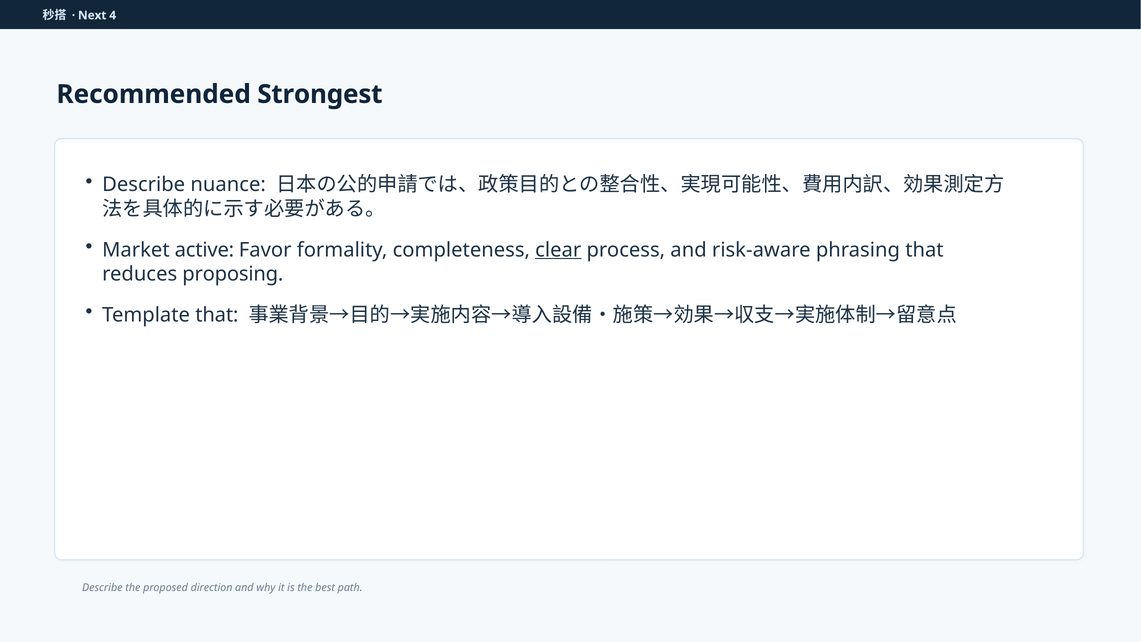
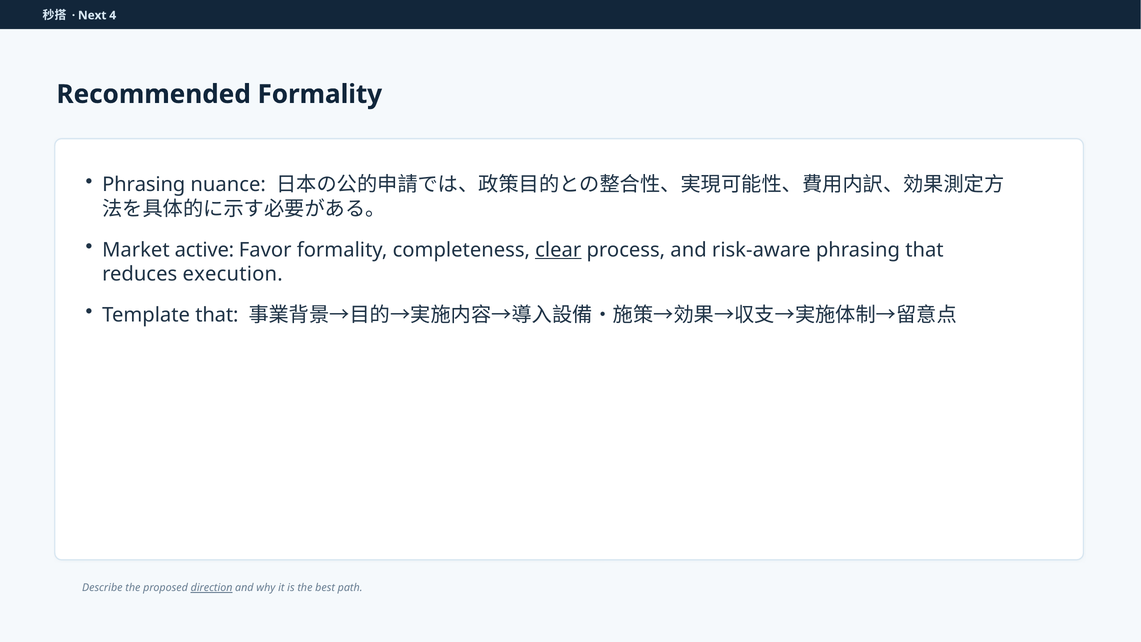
Recommended Strongest: Strongest -> Formality
Describe at (144, 185): Describe -> Phrasing
proposing: proposing -> execution
direction underline: none -> present
